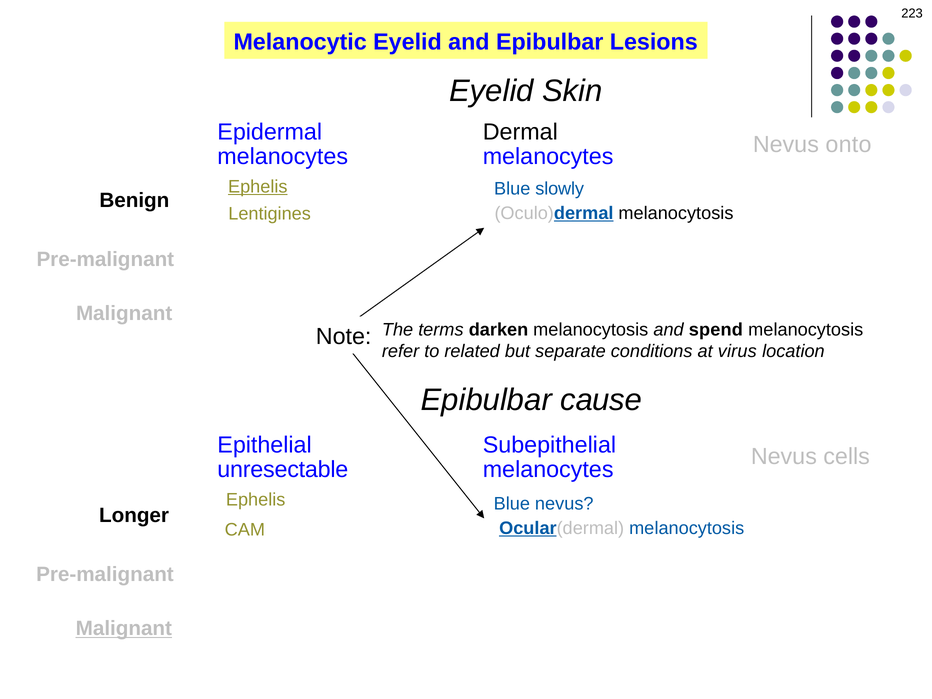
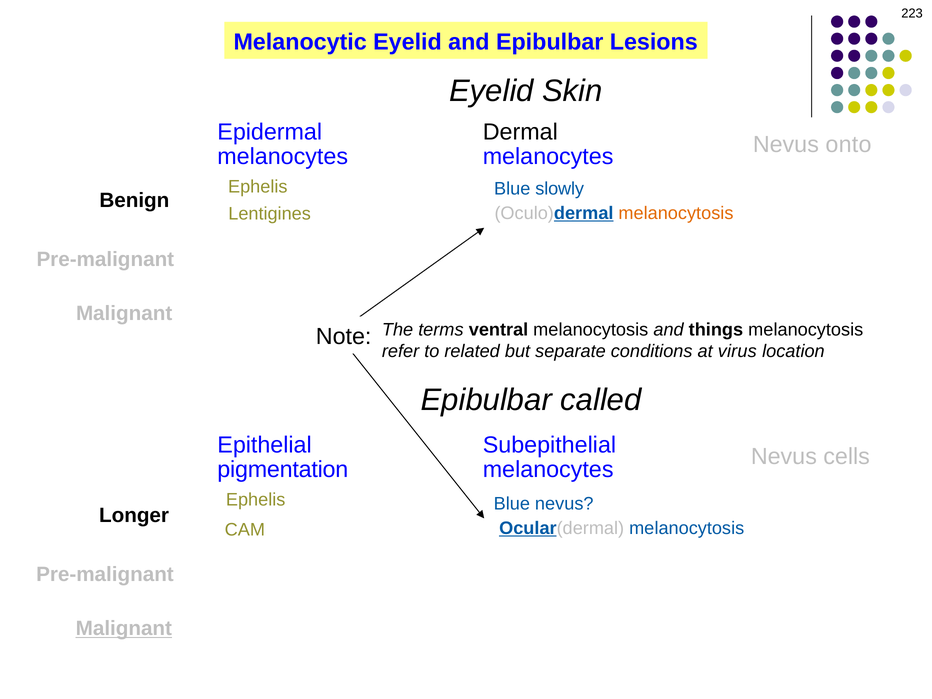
Ephelis at (258, 187) underline: present -> none
melanocytosis at (676, 213) colour: black -> orange
darken: darken -> ventral
spend: spend -> things
cause: cause -> called
unresectable: unresectable -> pigmentation
